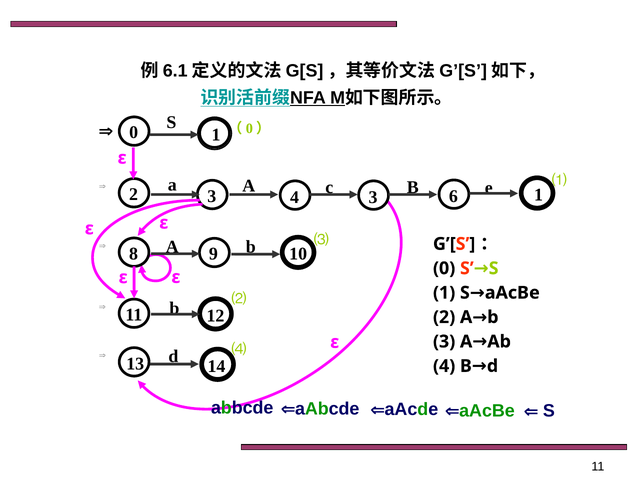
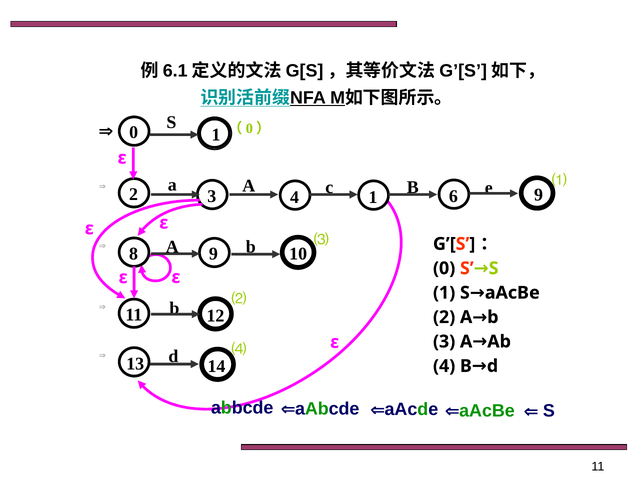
4 3: 3 -> 1
6 1: 1 -> 9
